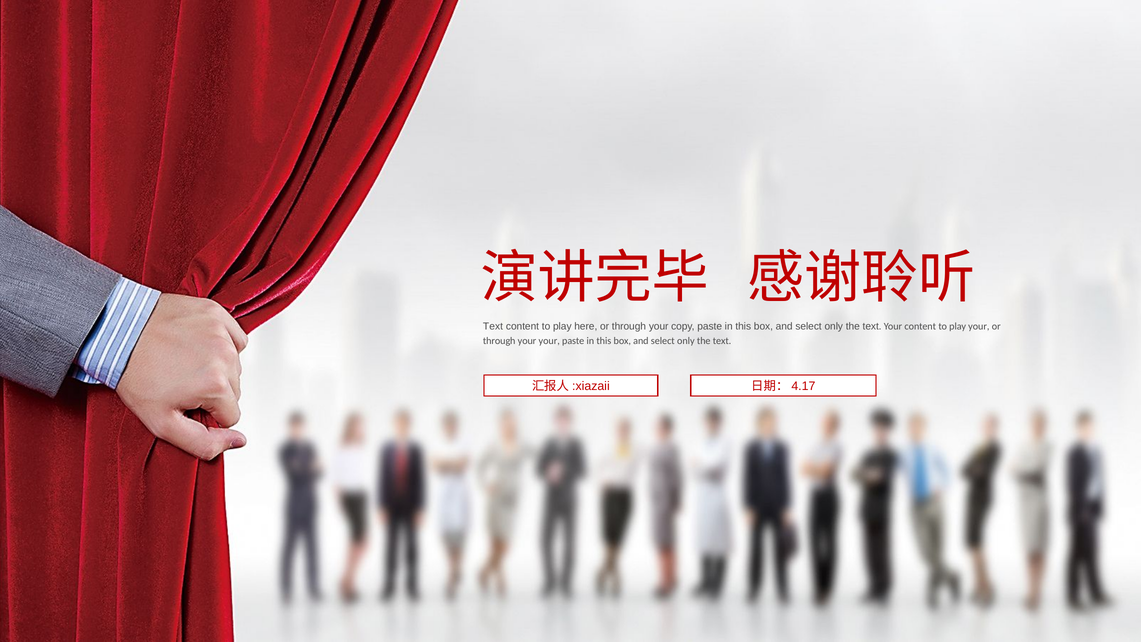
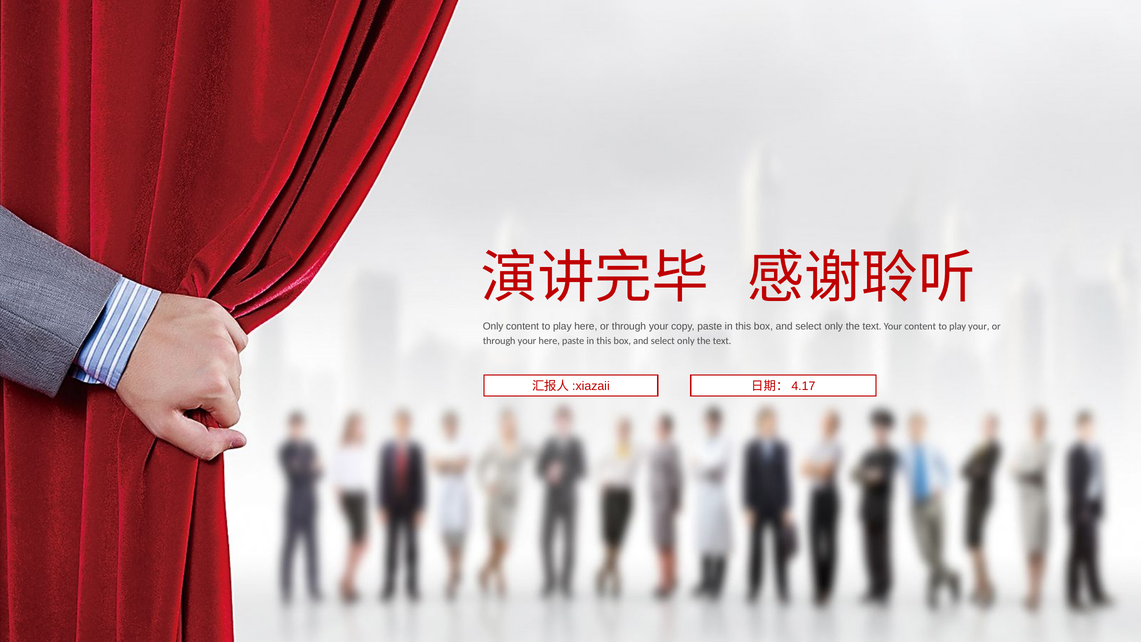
Text at (493, 326): Text -> Only
your your: your -> here
